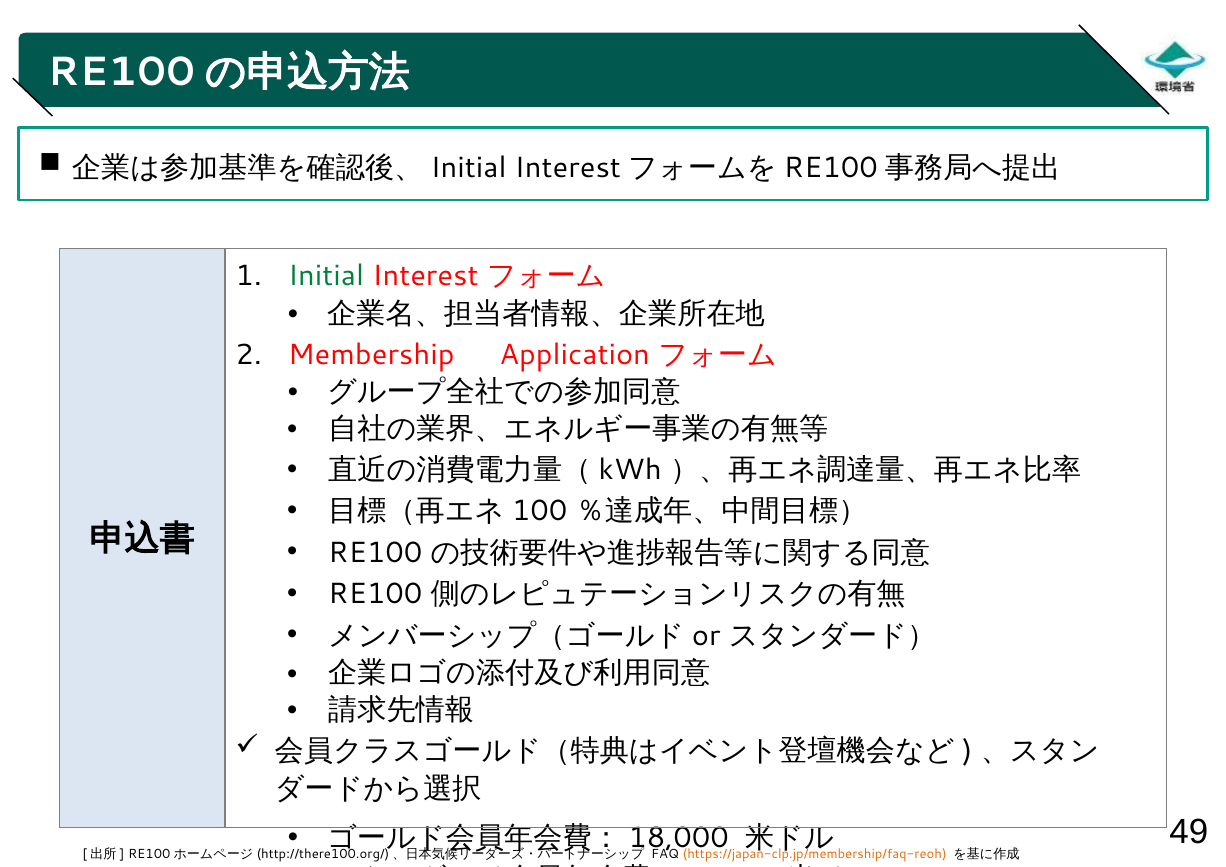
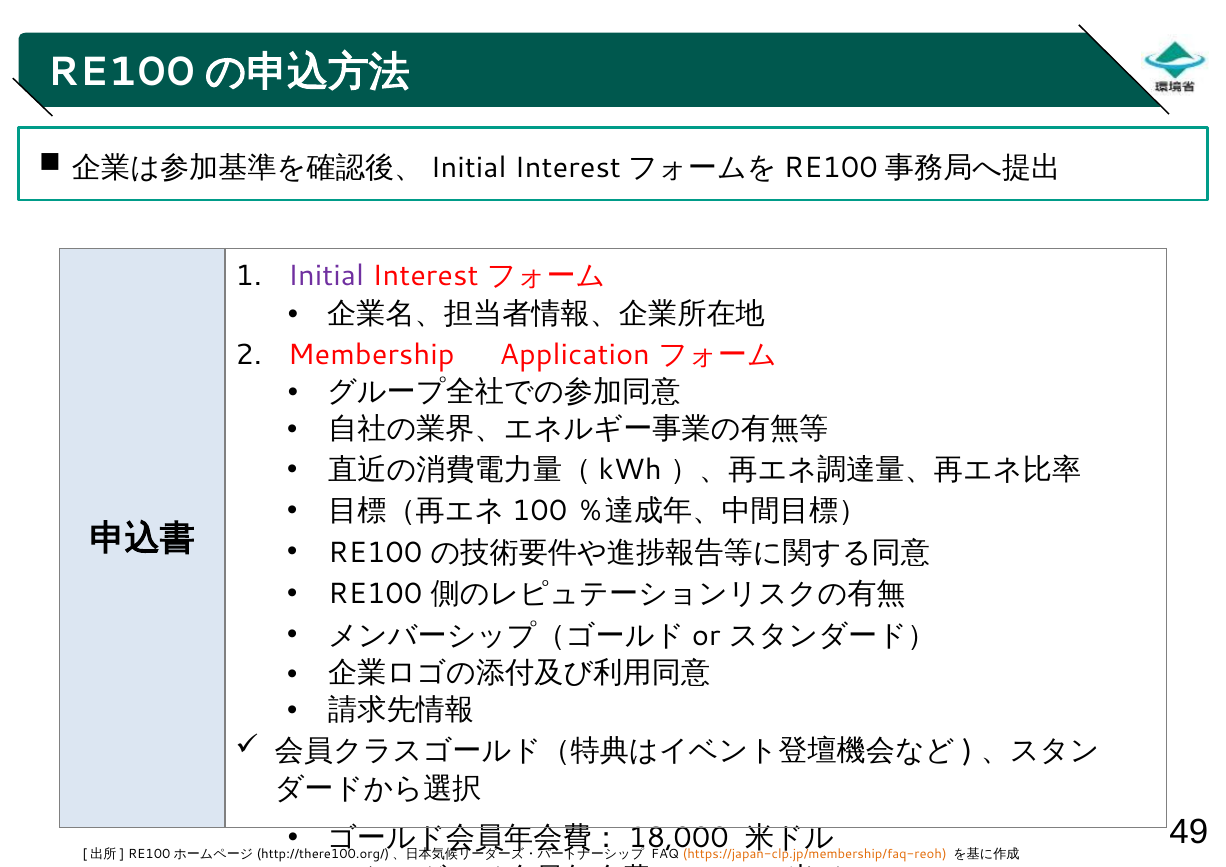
Initial colour: green -> purple
